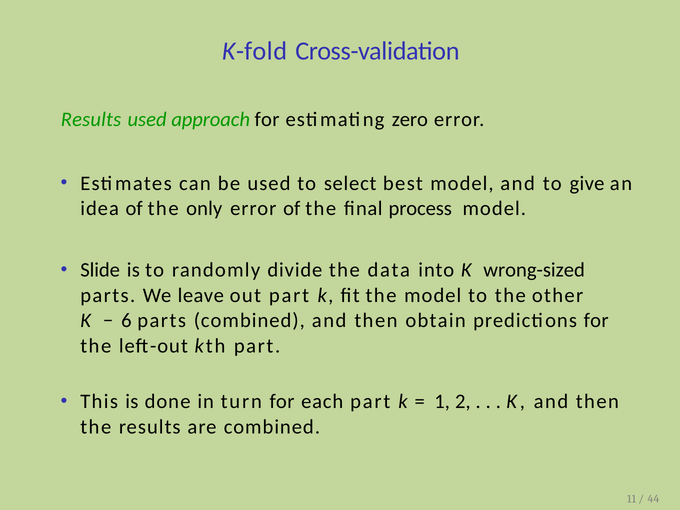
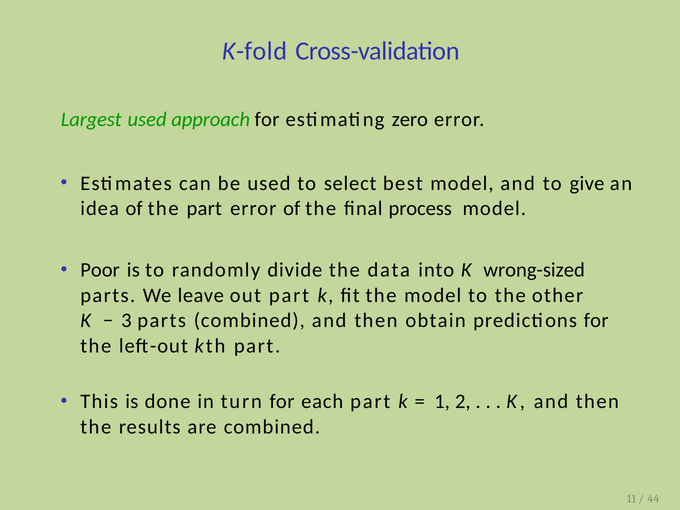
Results at (91, 120): Results -> Largest
the only: only -> part
Slide: Slide -> Poor
6: 6 -> 3
